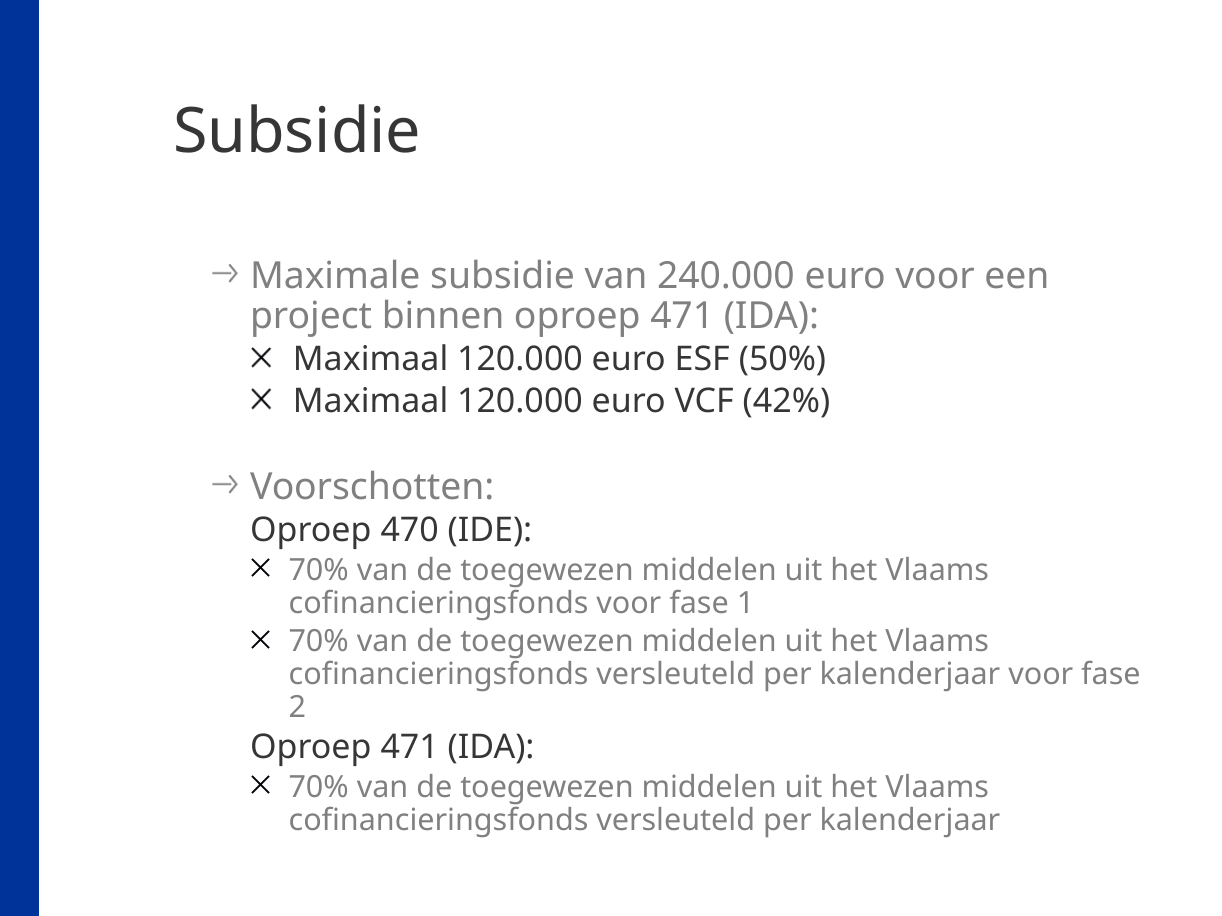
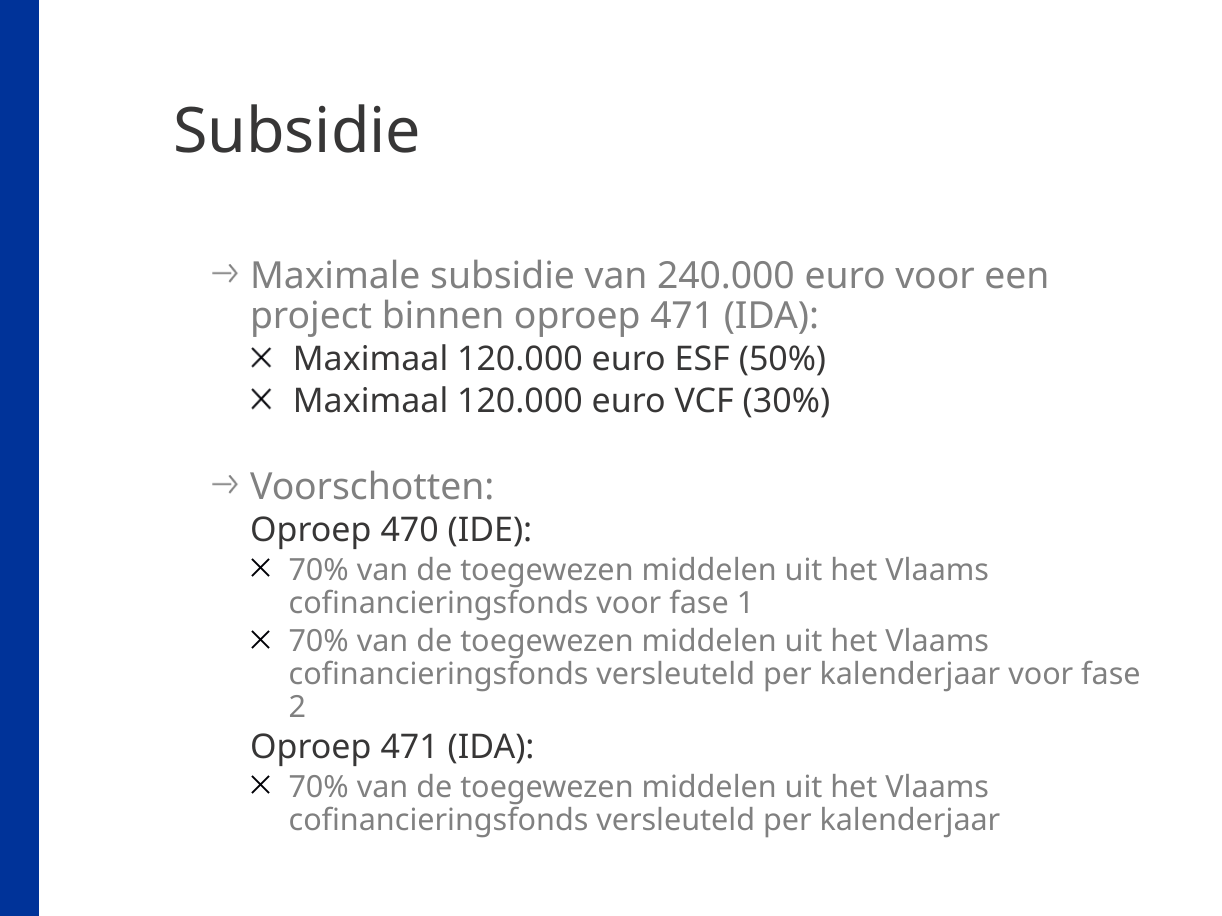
42%: 42% -> 30%
